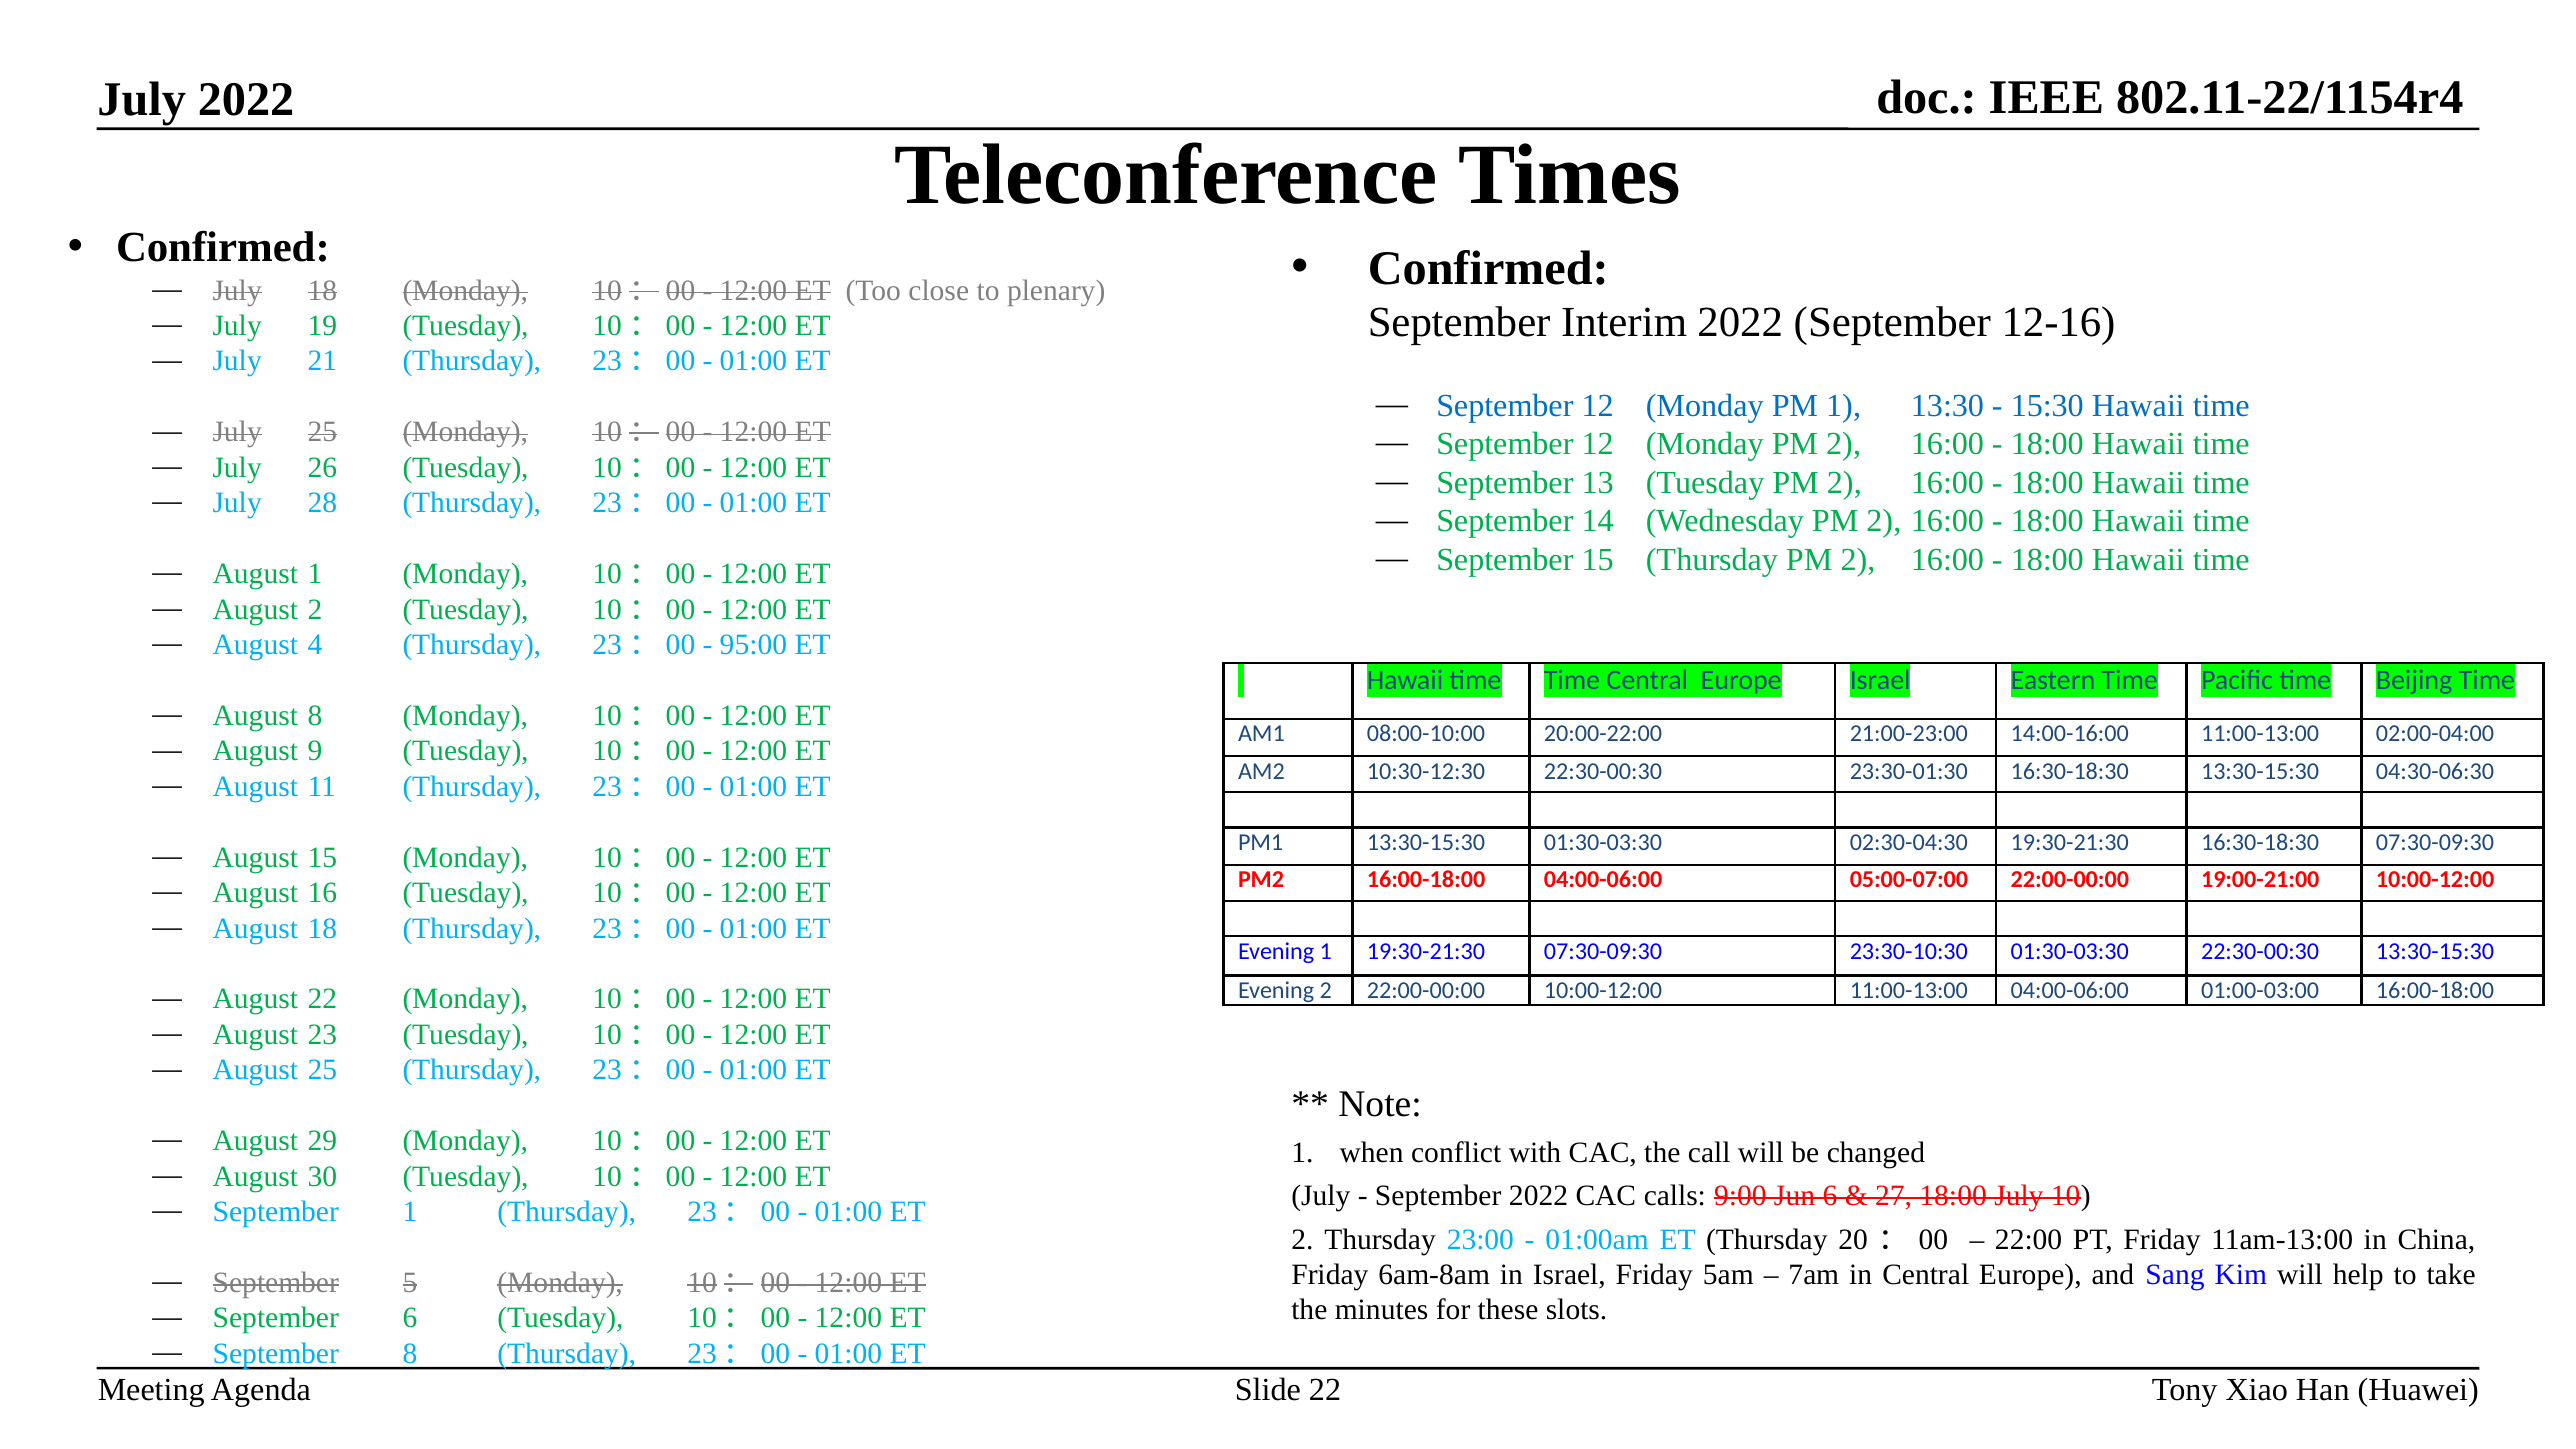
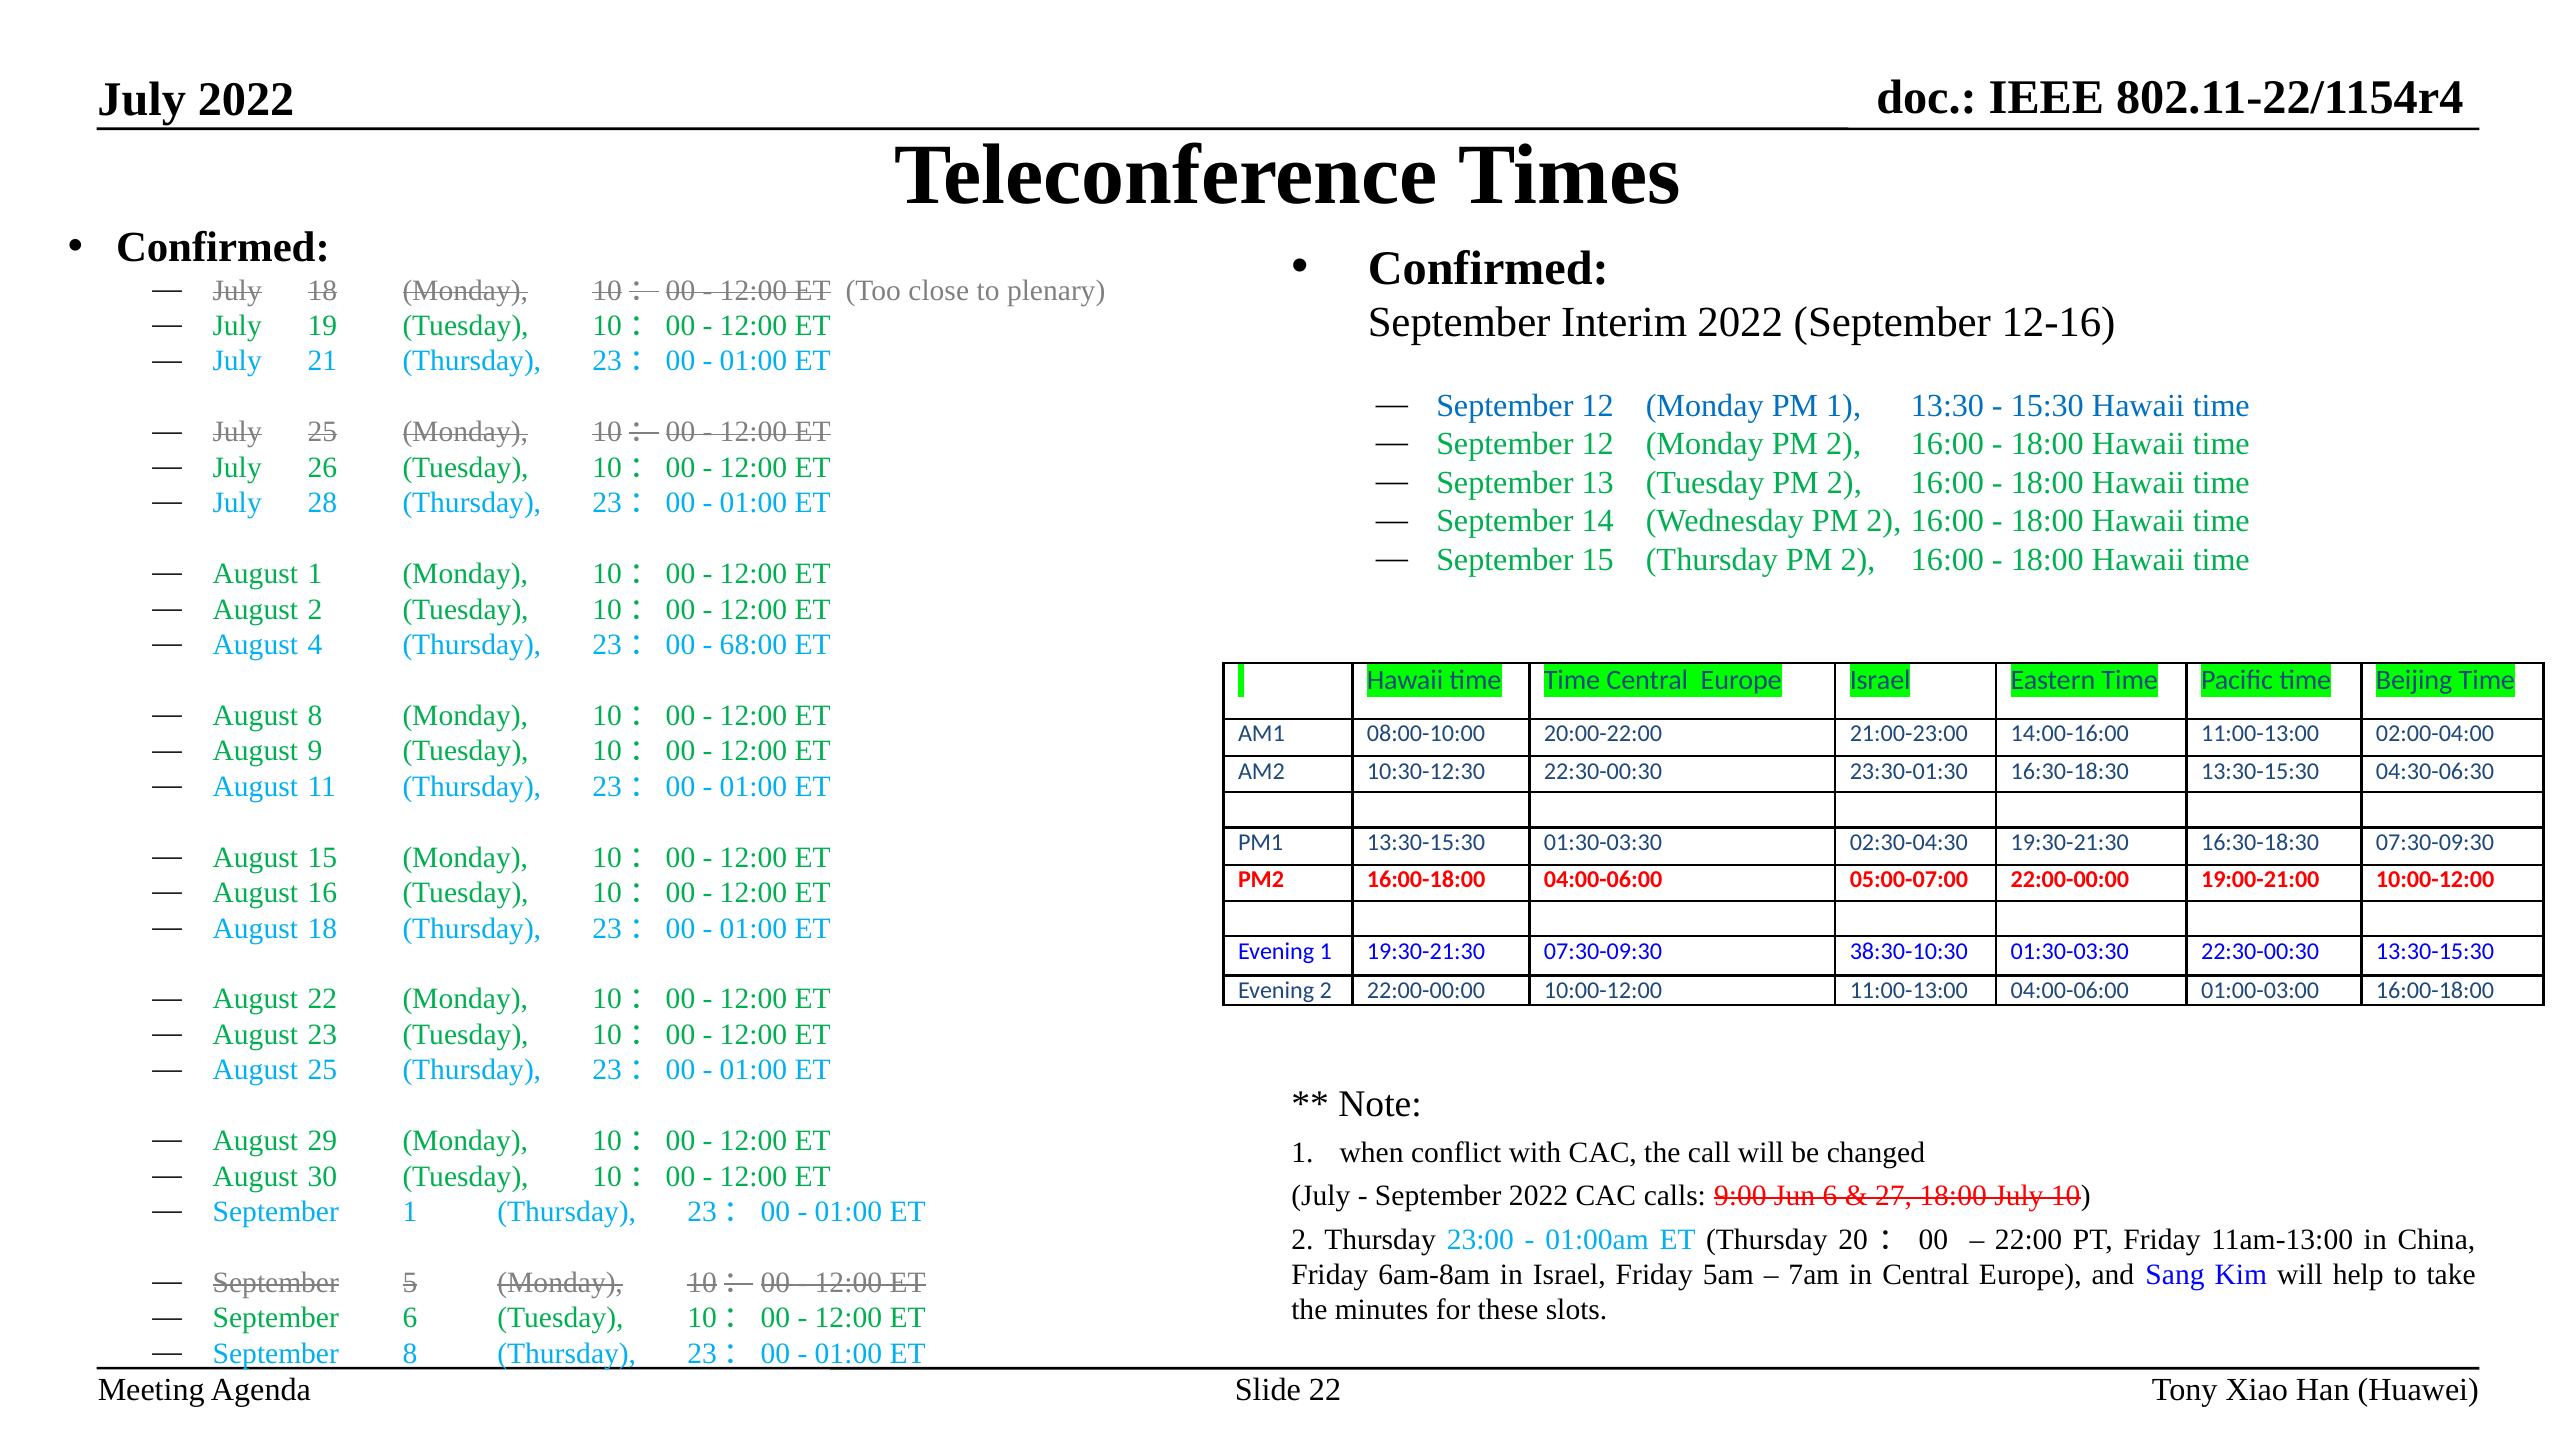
95:00: 95:00 -> 68:00
23:30-10:30: 23:30-10:30 -> 38:30-10:30
